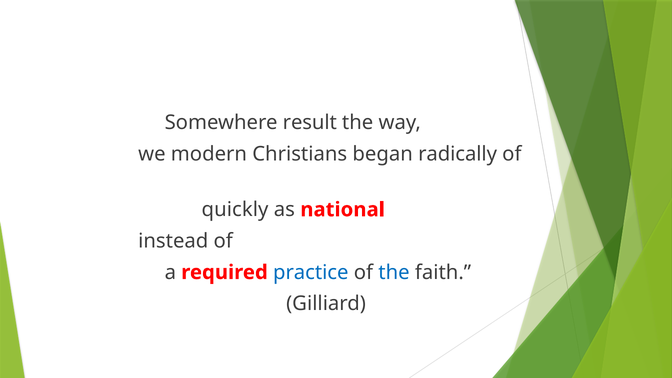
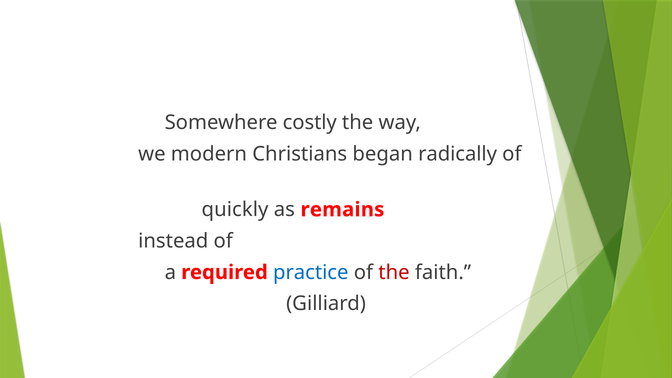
result: result -> costly
national: national -> remains
the at (394, 272) colour: blue -> red
